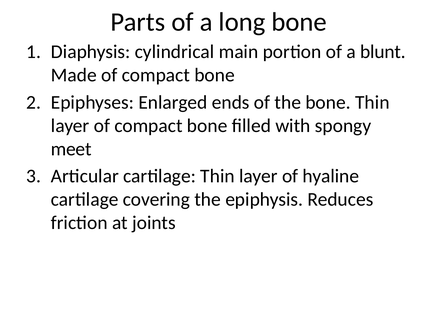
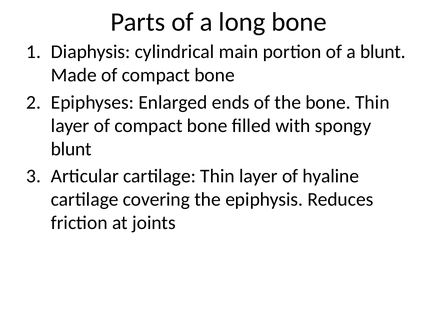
meet at (71, 149): meet -> blunt
